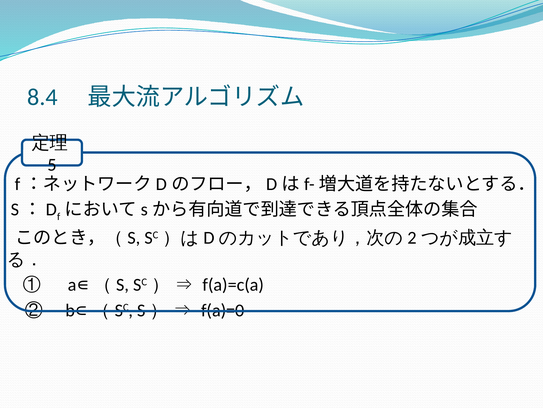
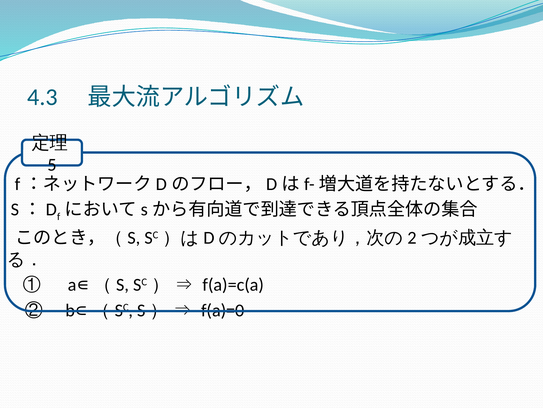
8.4: 8.4 -> 4.3
